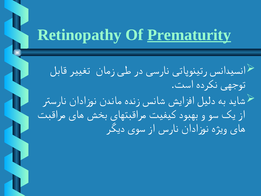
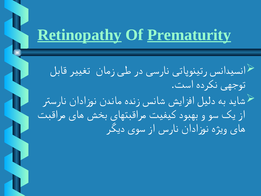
Retinopathy underline: none -> present
